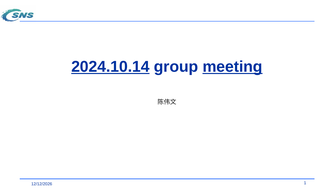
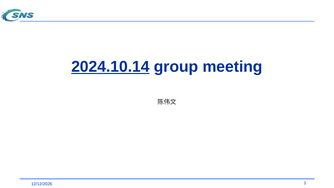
meeting underline: present -> none
